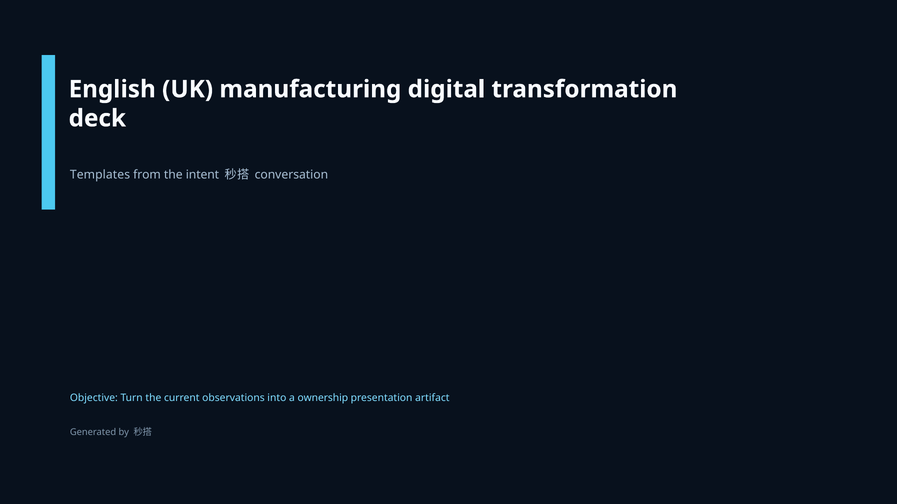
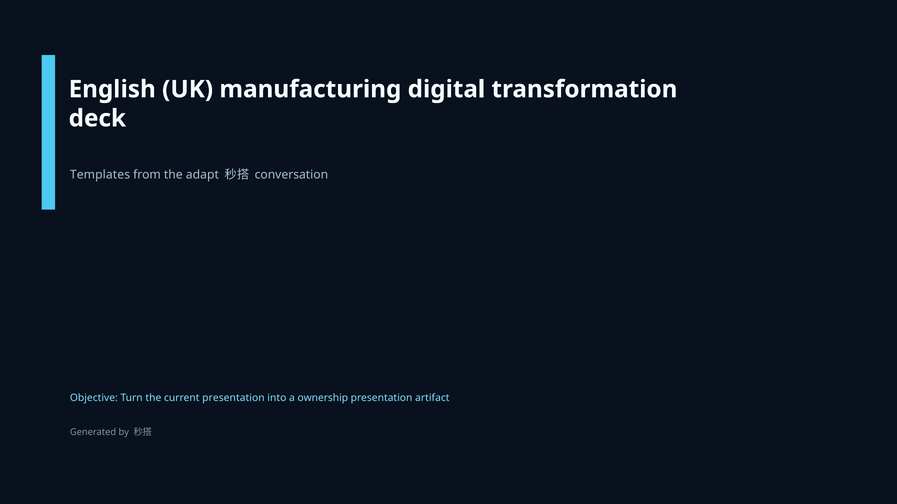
intent: intent -> adapt
current observations: observations -> presentation
